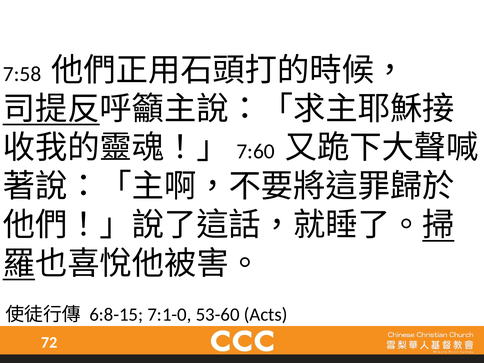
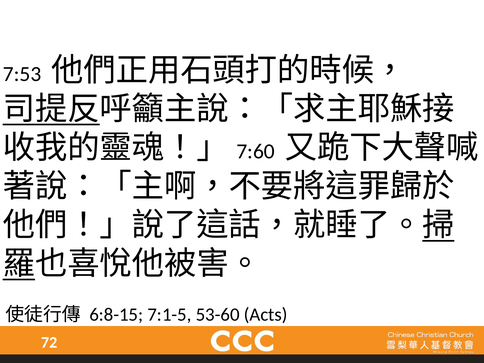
7:58: 7:58 -> 7:53
7:1-0: 7:1-0 -> 7:1-5
